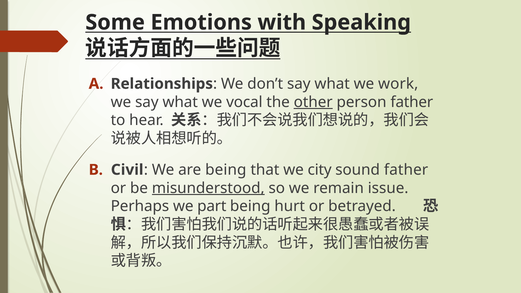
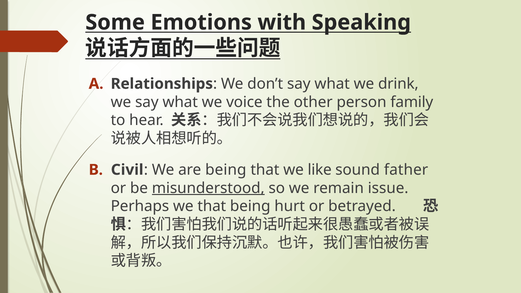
work: work -> drink
vocal: vocal -> voice
other underline: present -> none
person father: father -> family
city: city -> like
we part: part -> that
